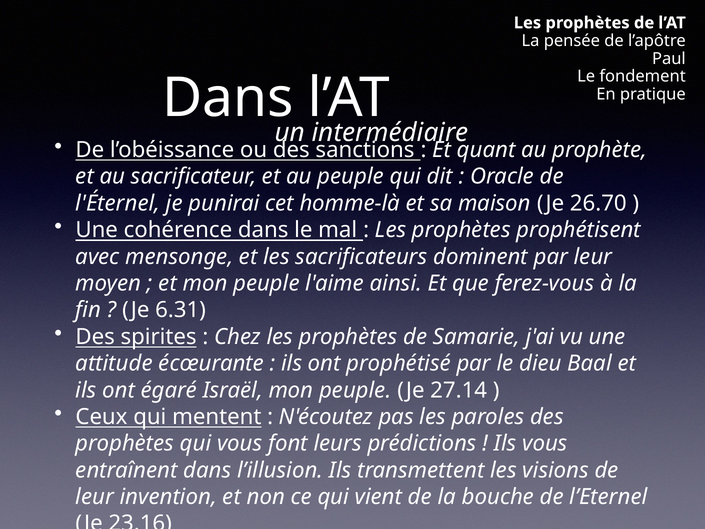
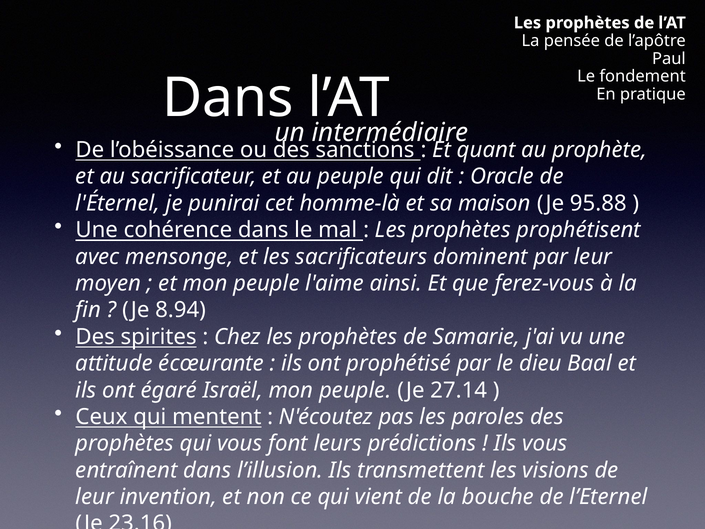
26.70: 26.70 -> 95.88
6.31: 6.31 -> 8.94
